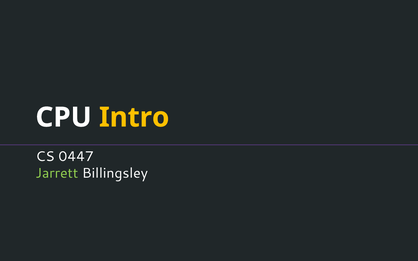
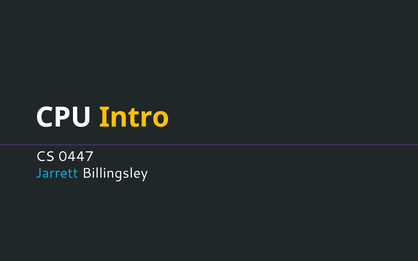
Jarrett colour: light green -> light blue
